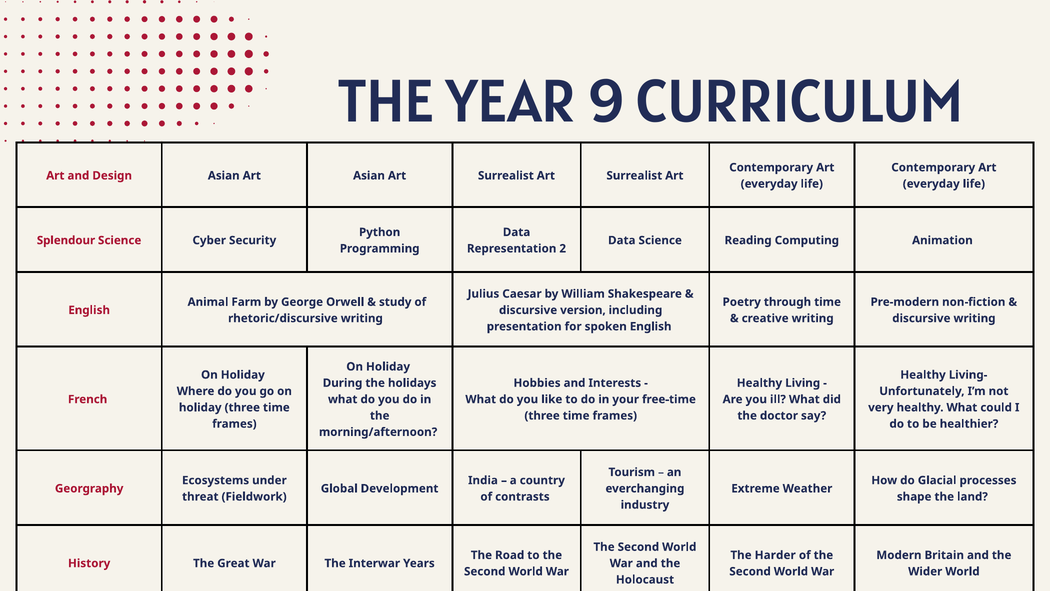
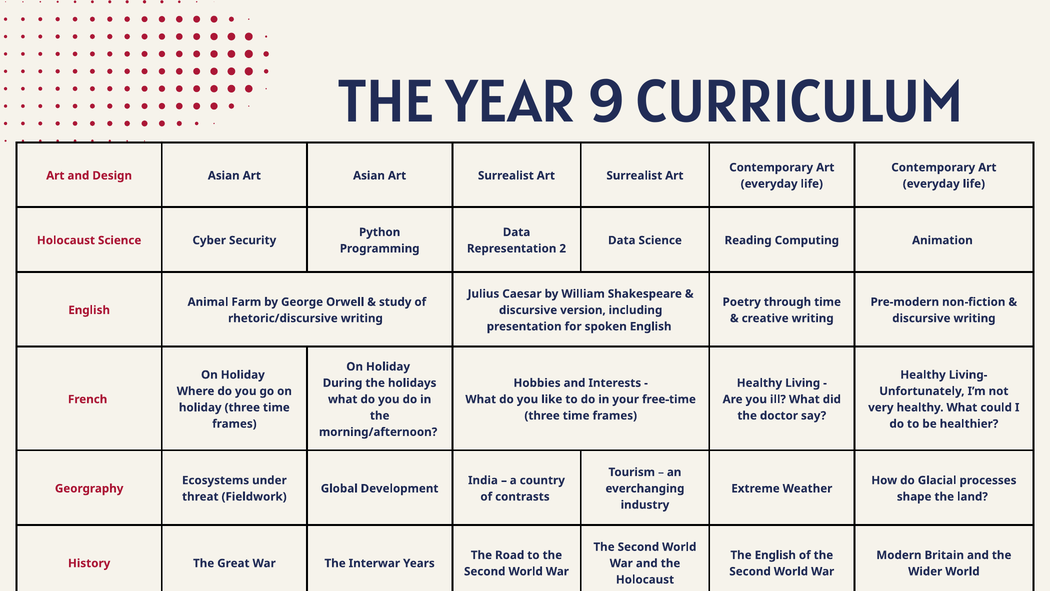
Splendour at (66, 240): Splendour -> Holocaust
The Harder: Harder -> English
